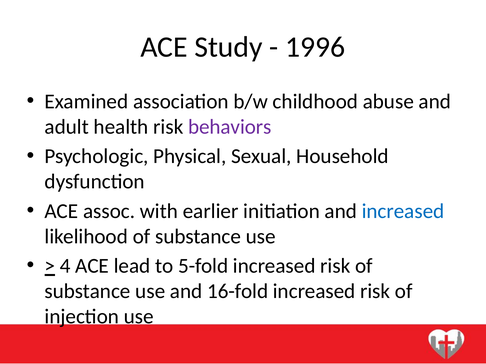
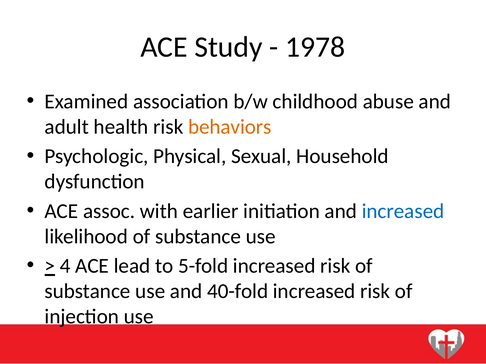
1996: 1996 -> 1978
behaviors colour: purple -> orange
16-fold: 16-fold -> 40-fold
